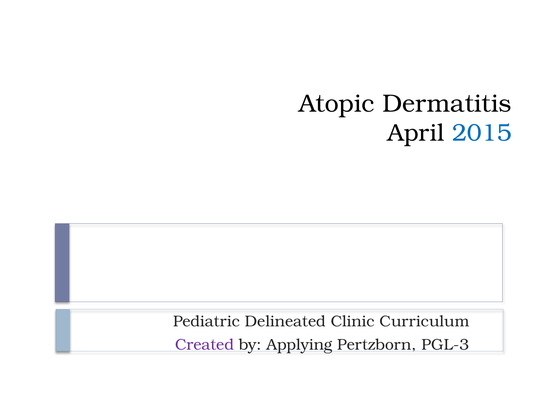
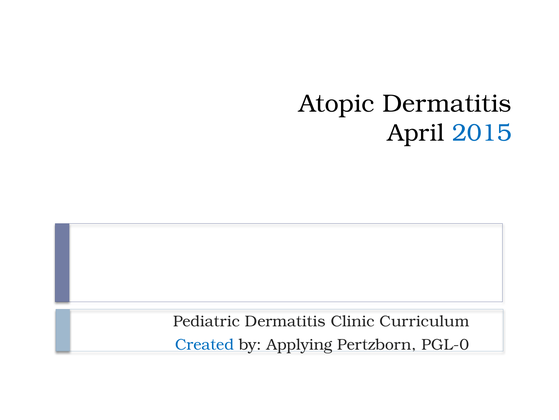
Pediatric Delineated: Delineated -> Dermatitis
Created colour: purple -> blue
PGL-3: PGL-3 -> PGL-0
